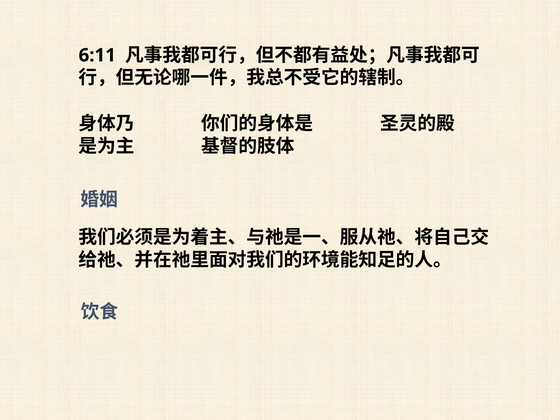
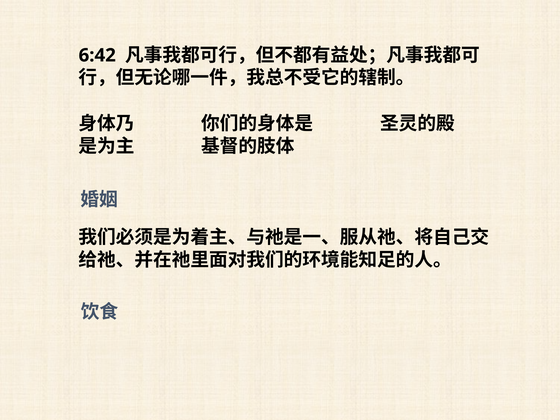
6:11: 6:11 -> 6:42
